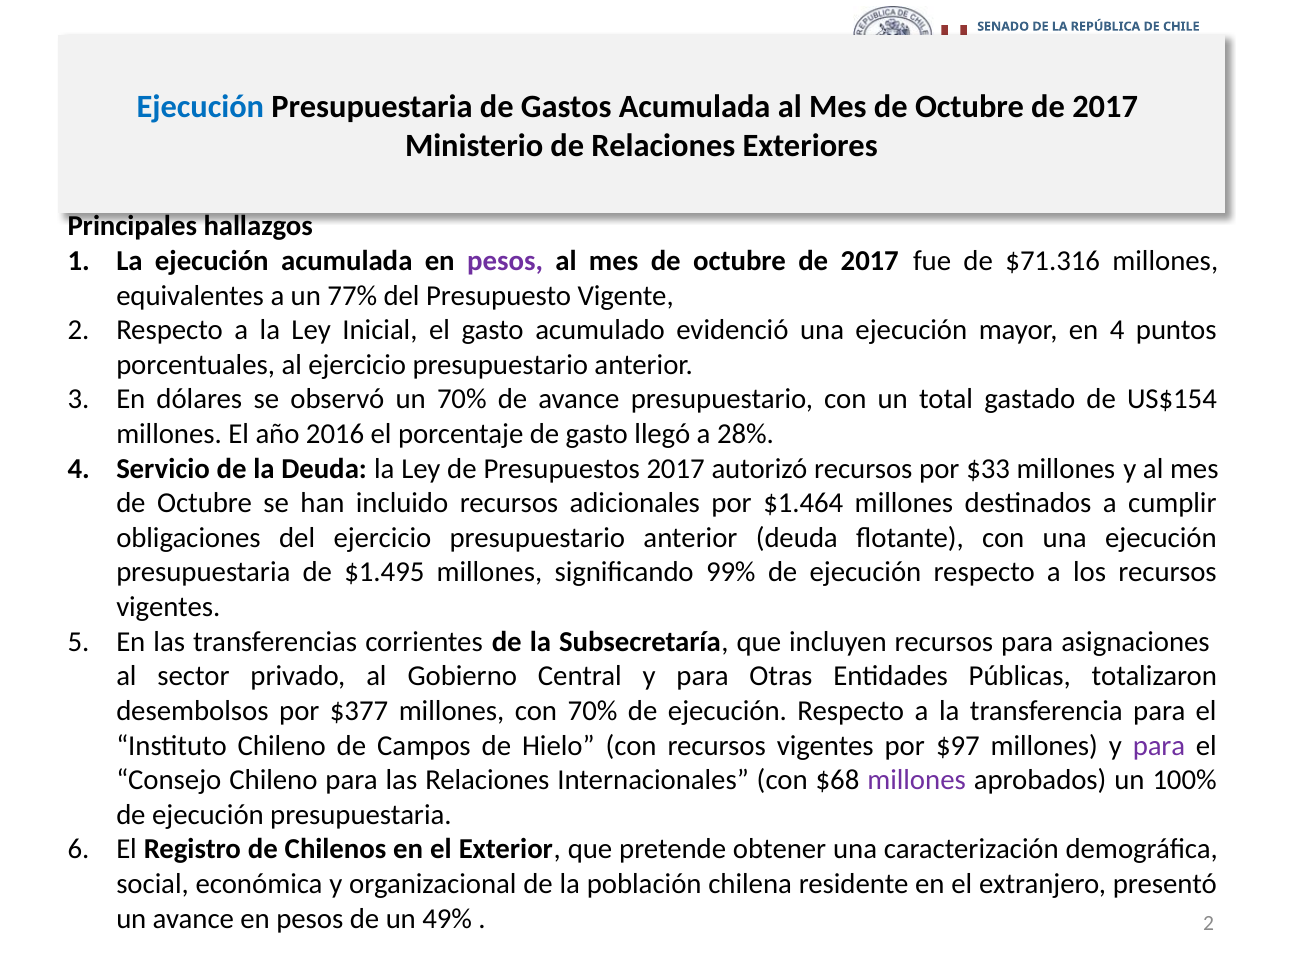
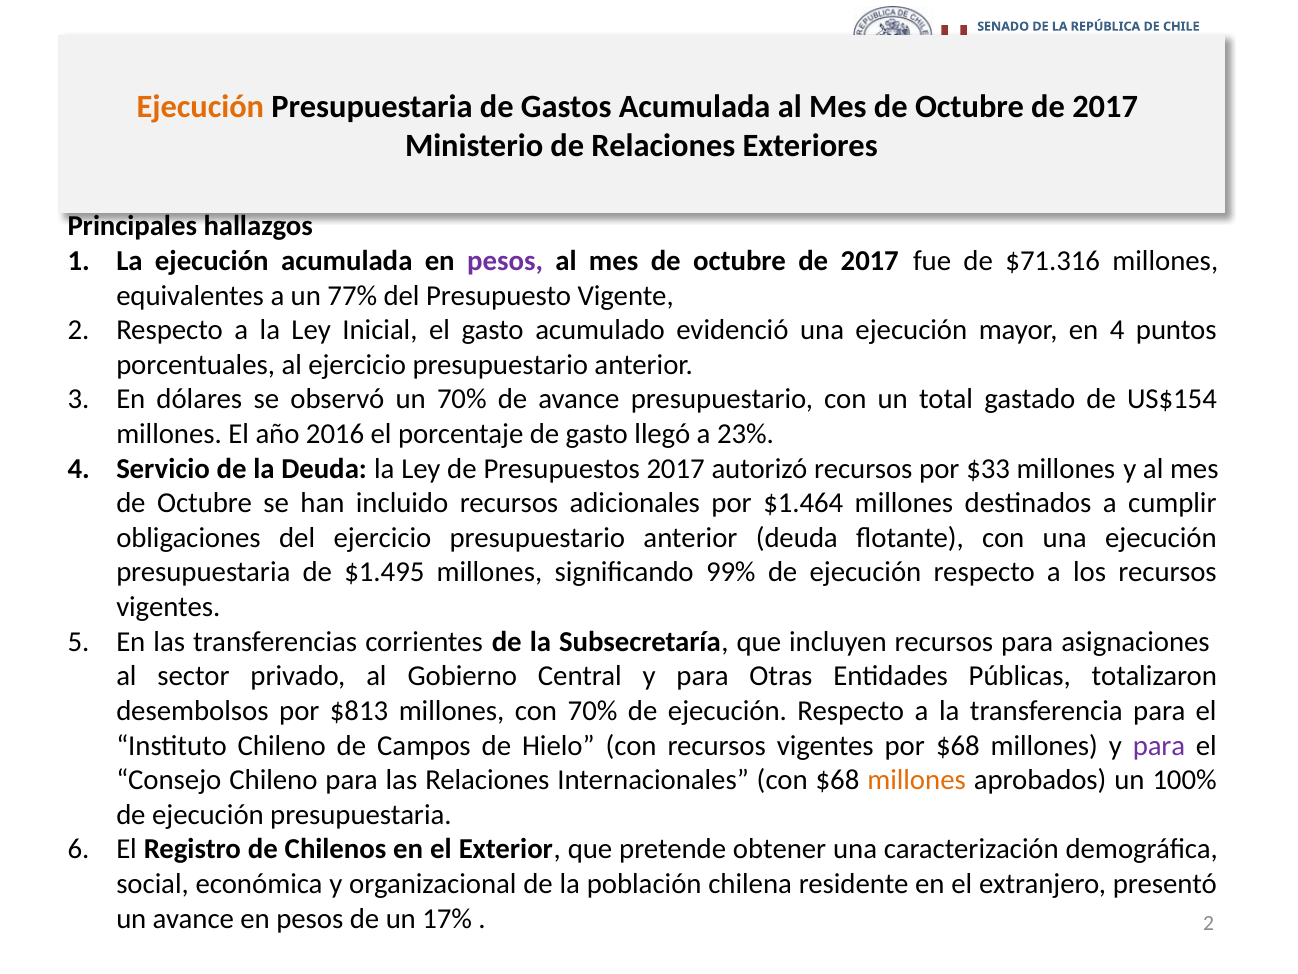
Ejecución at (200, 107) colour: blue -> orange
28%: 28% -> 23%
$377: $377 -> $813
por $97: $97 -> $68
millones at (917, 780) colour: purple -> orange
49%: 49% -> 17%
